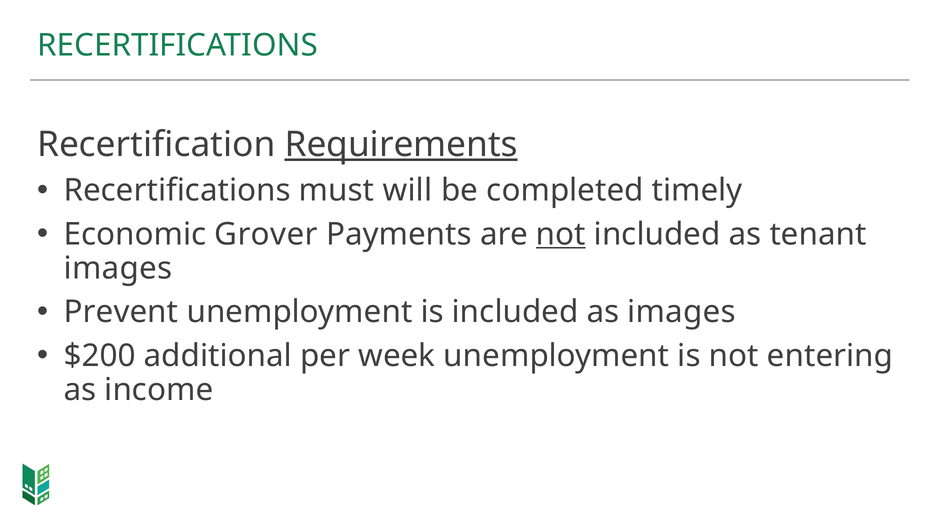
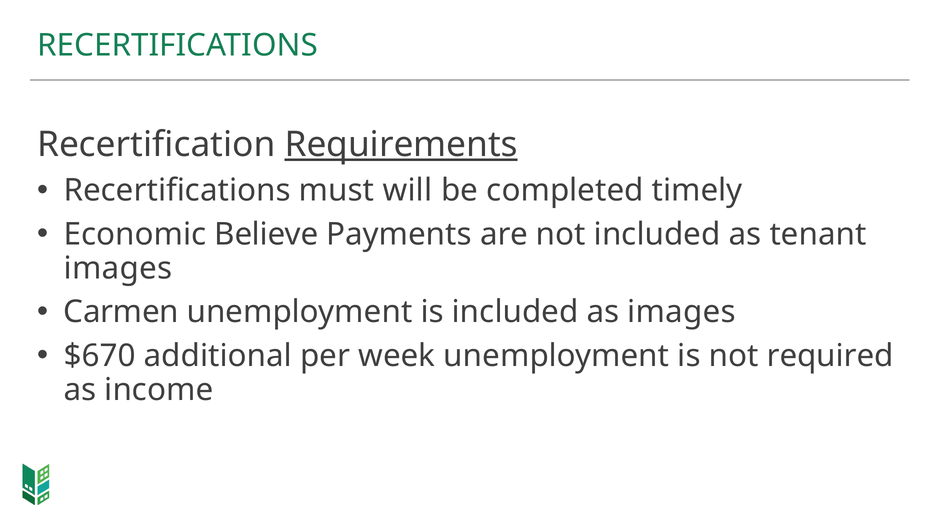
Grover: Grover -> Believe
not at (561, 234) underline: present -> none
Prevent: Prevent -> Carmen
$200: $200 -> $670
entering: entering -> required
